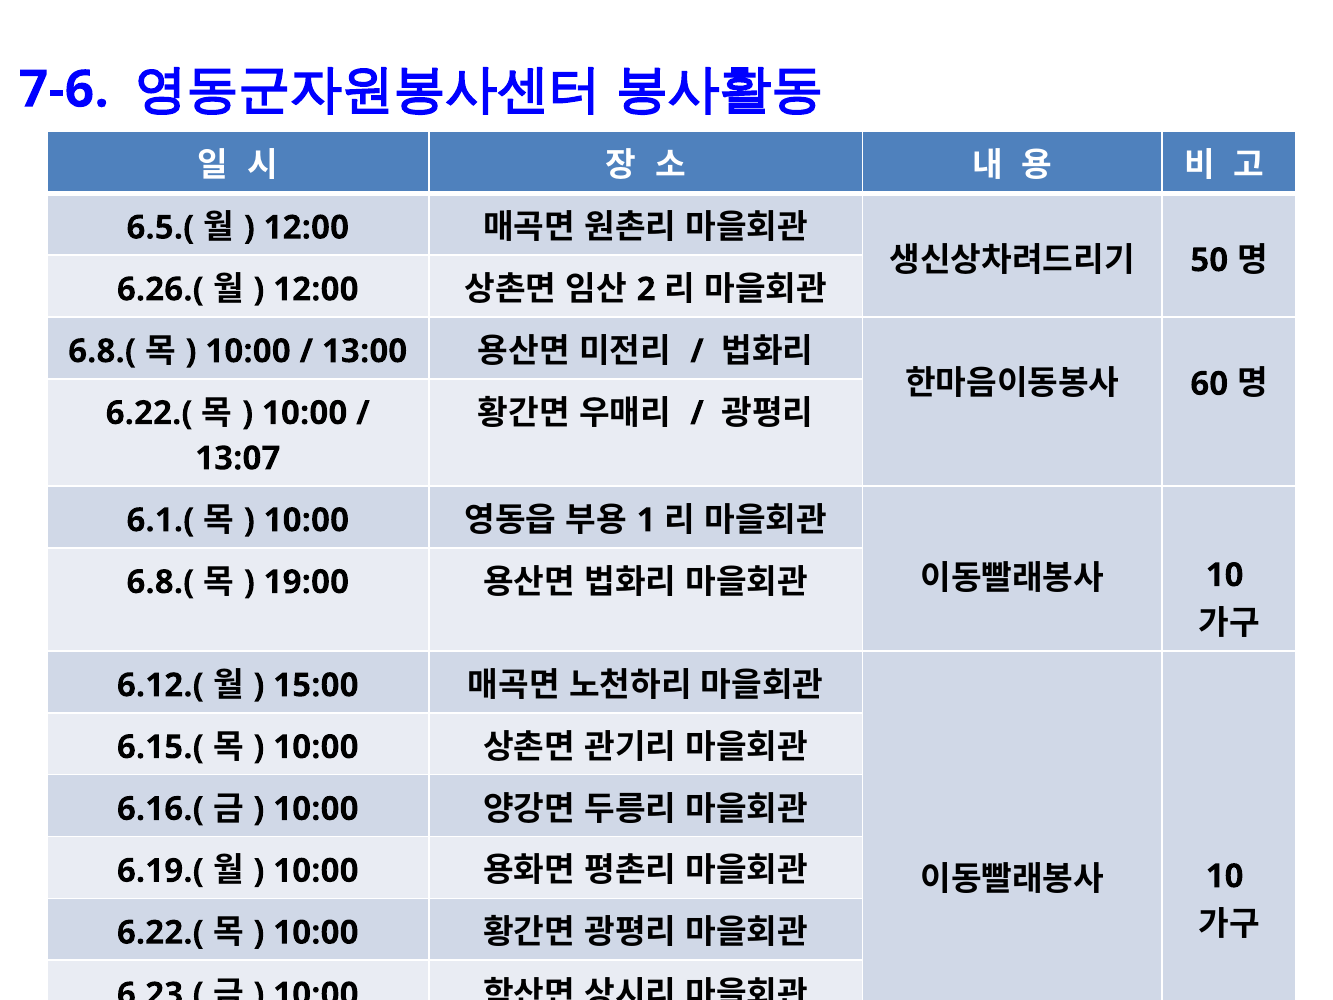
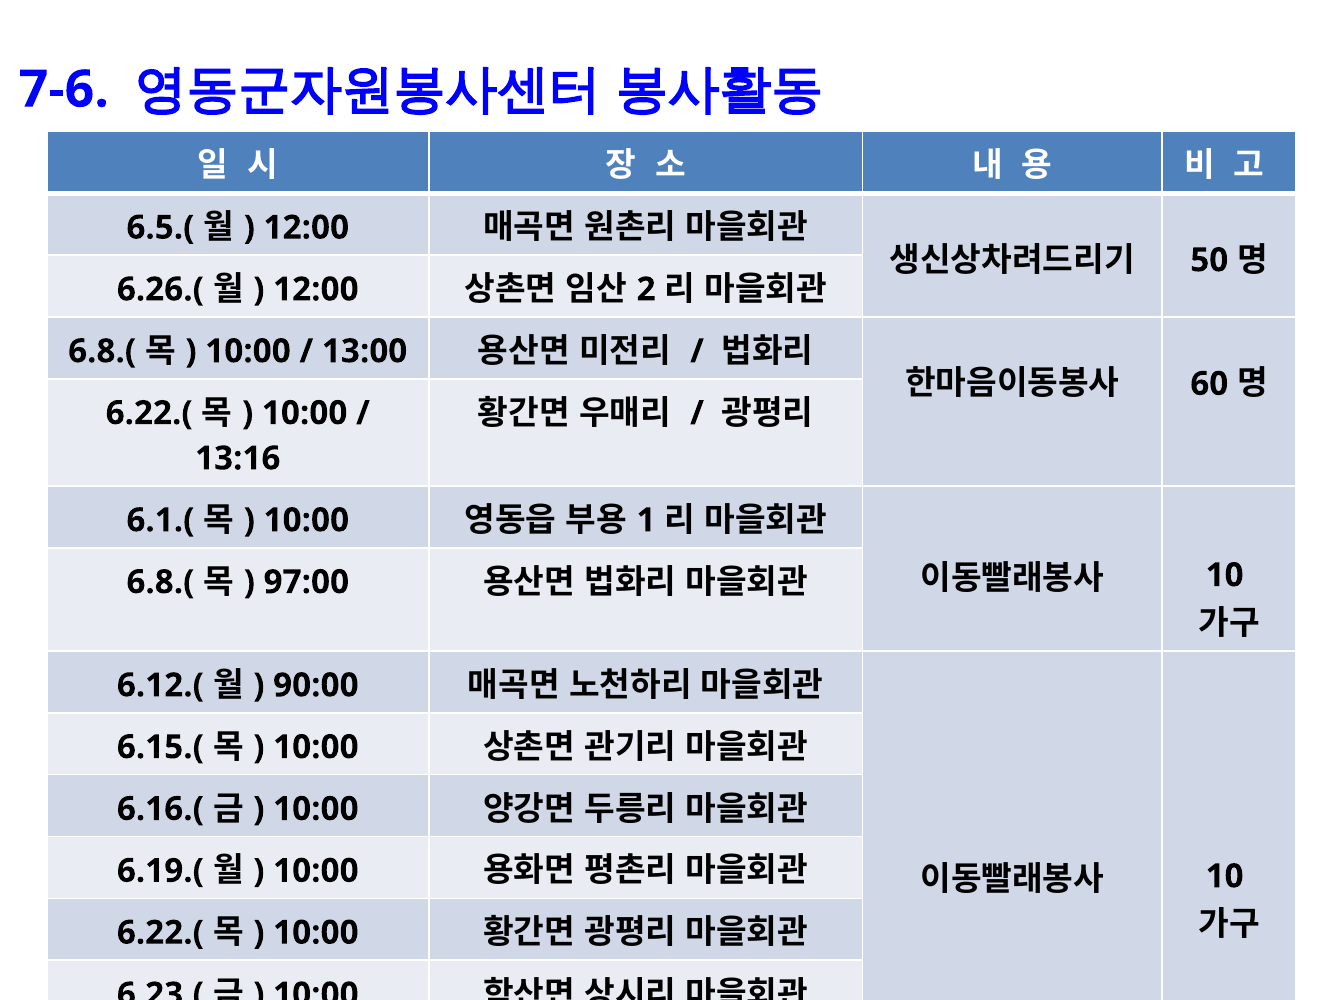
13:07: 13:07 -> 13:16
19:00: 19:00 -> 97:00
15:00: 15:00 -> 90:00
